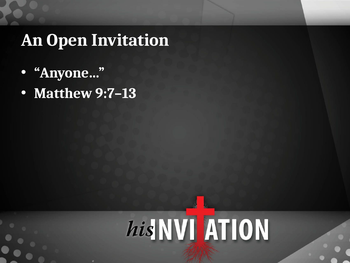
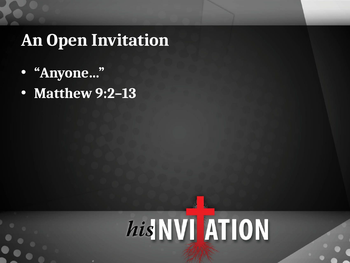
9:7–13: 9:7–13 -> 9:2–13
